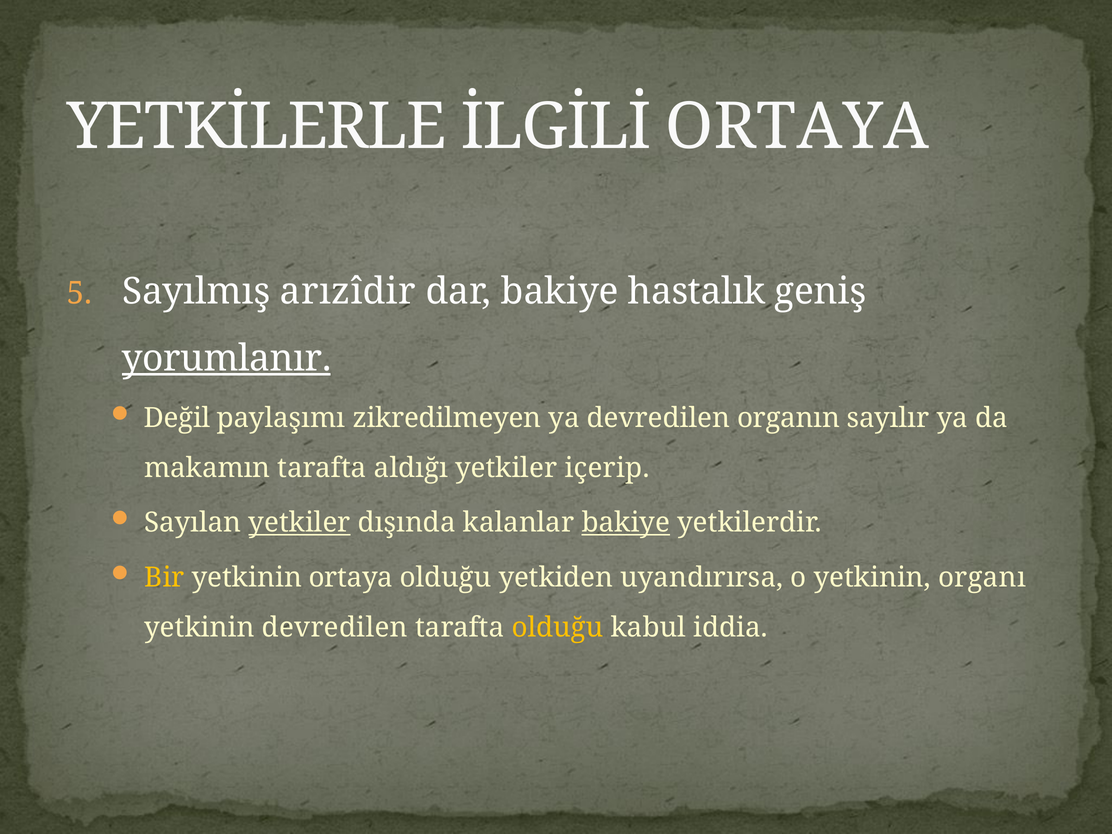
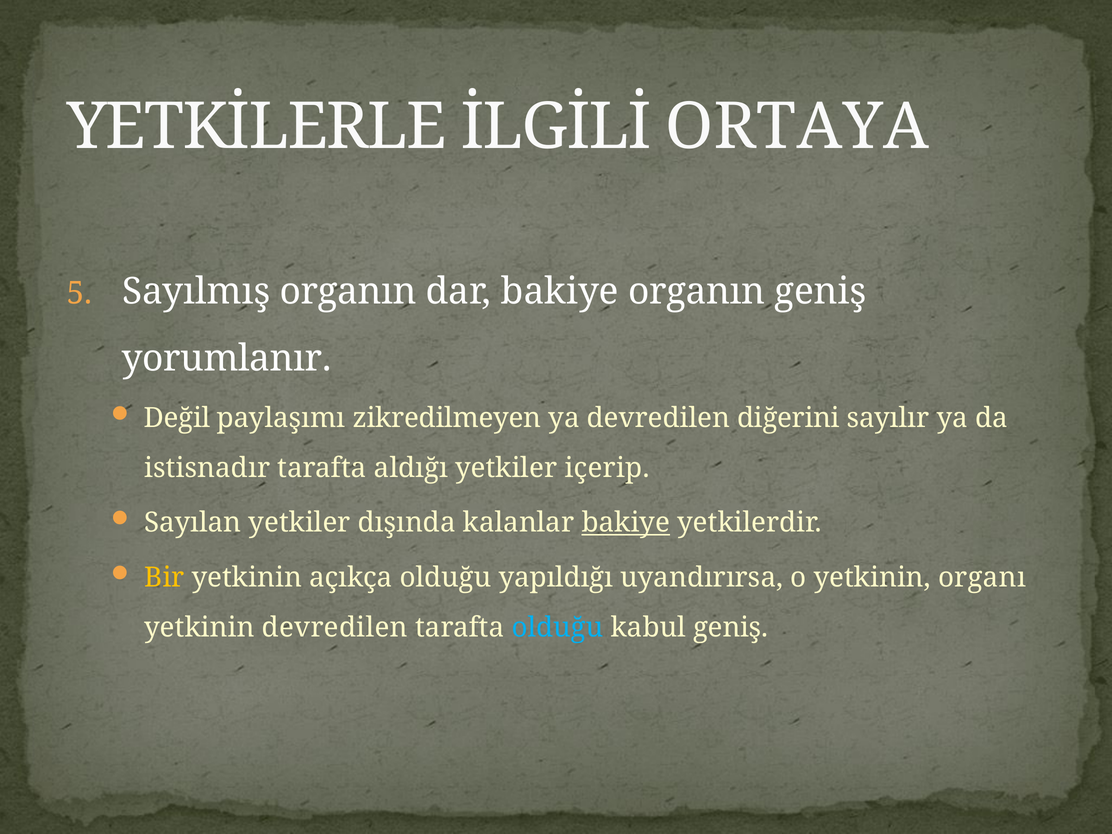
Sayılmış arızîdir: arızîdir -> organın
bakiye hastalık: hastalık -> organın
yorumlanır underline: present -> none
organın: organın -> diğerini
makamın: makamın -> istisnadır
yetkiler at (299, 523) underline: present -> none
yetkinin ortaya: ortaya -> açıkça
yetkiden: yetkiden -> yapıldığı
olduğu at (558, 627) colour: yellow -> light blue
kabul iddia: iddia -> geniş
